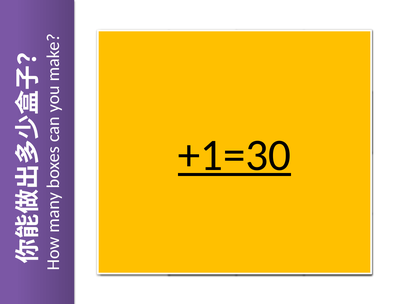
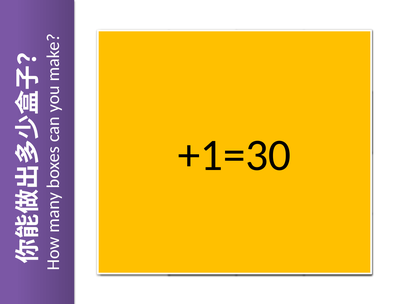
+1=30 underline: present -> none
